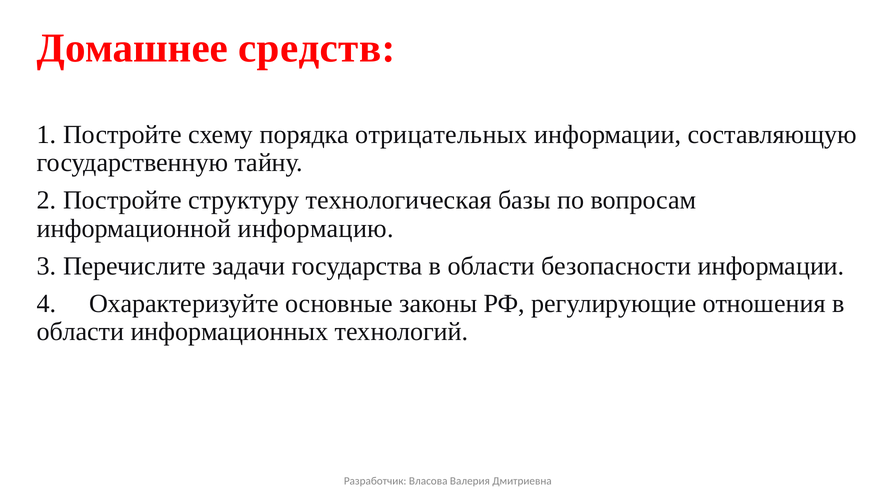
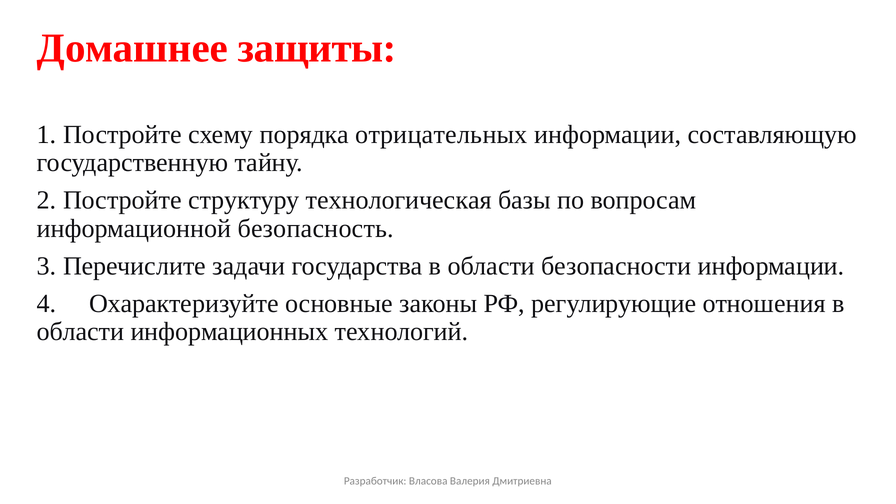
средств: средств -> защиты
информацию: информацию -> безопасность
